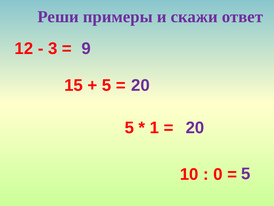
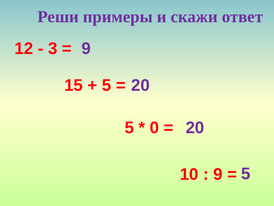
1: 1 -> 0
0 at (218, 174): 0 -> 9
